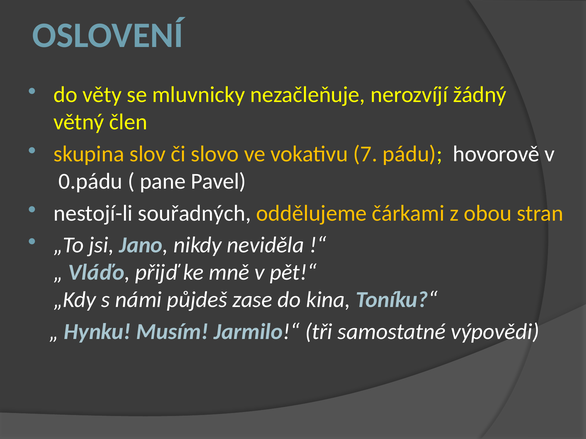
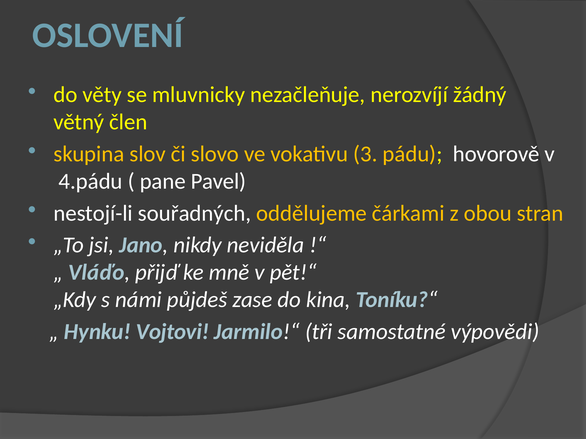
7: 7 -> 3
0.pádu: 0.pádu -> 4.pádu
Musím: Musím -> Vojtovi
